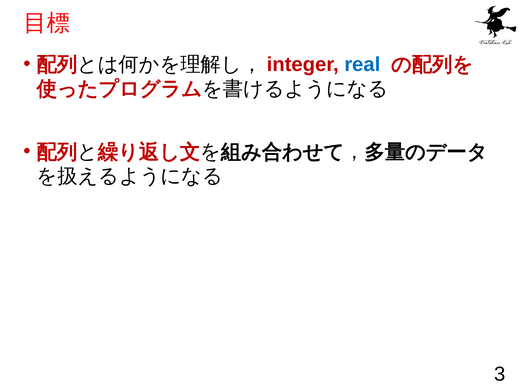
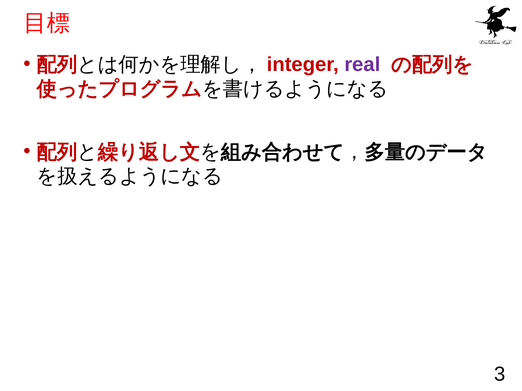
real colour: blue -> purple
